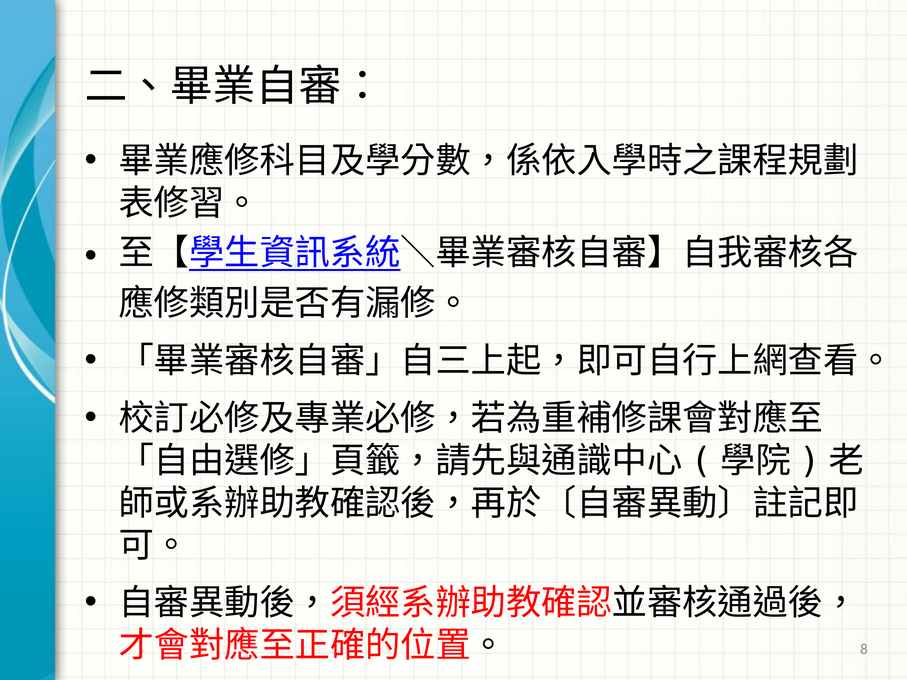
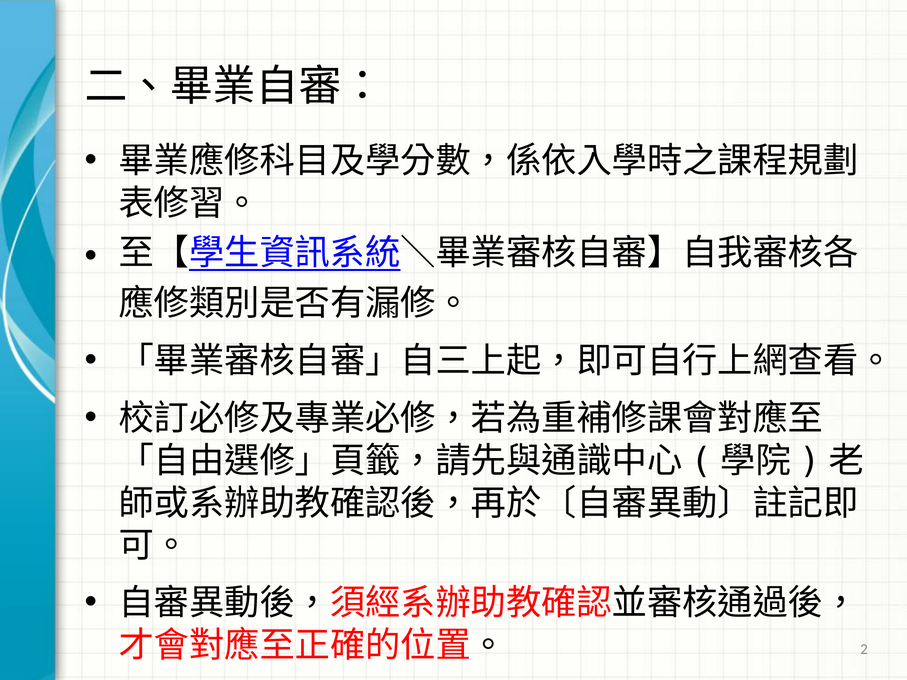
8: 8 -> 2
